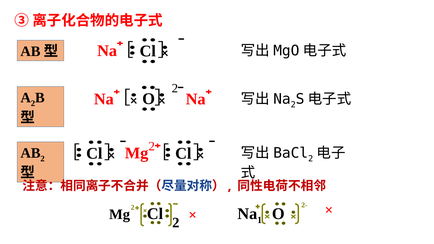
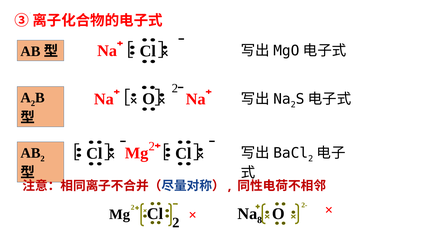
1: 1 -> 8
